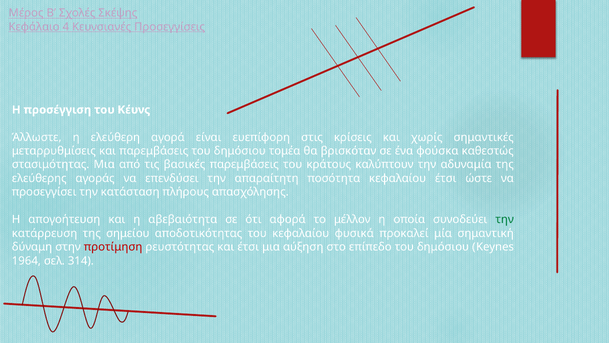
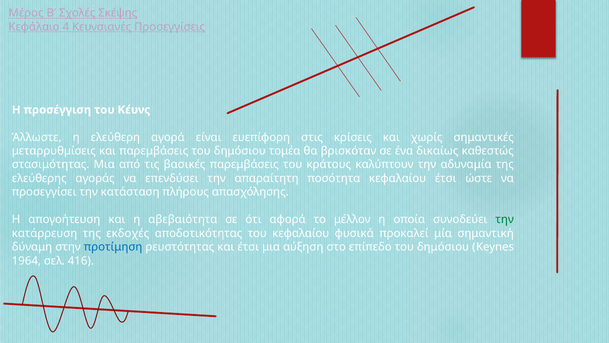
φούσκα: φούσκα -> δικαίως
σημείου: σημείου -> εκδοχές
προτίμηση colour: red -> blue
314: 314 -> 416
